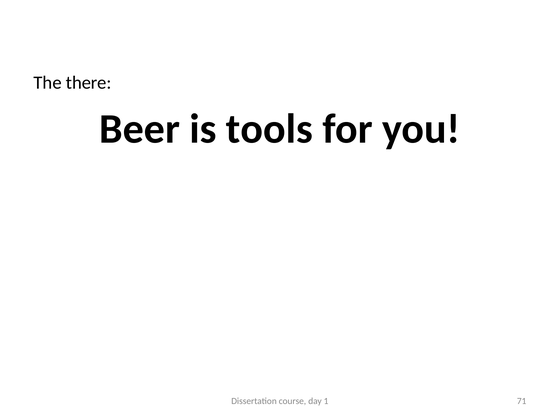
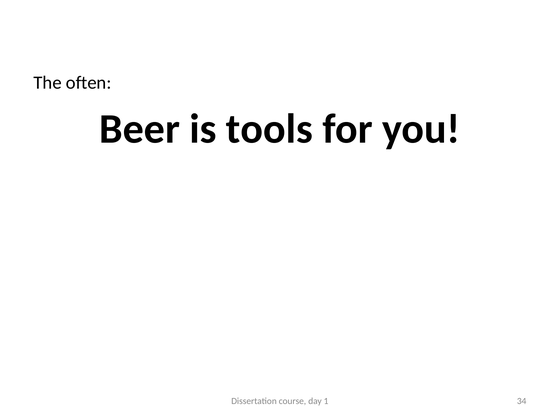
there: there -> often
71: 71 -> 34
